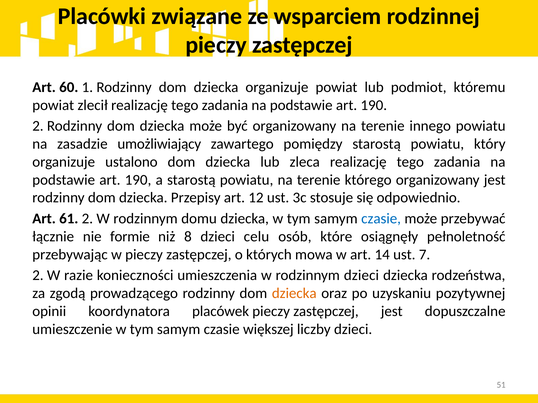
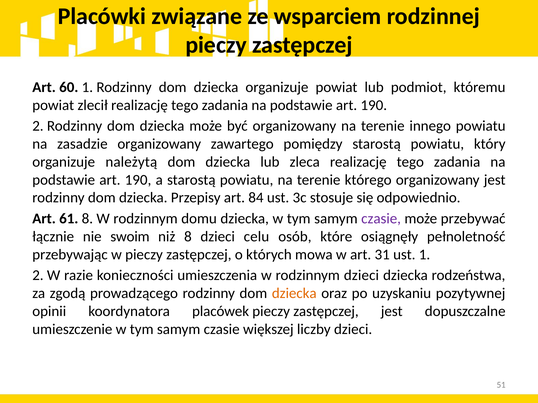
zasadzie umożliwiający: umożliwiający -> organizowany
ustalono: ustalono -> należytą
12: 12 -> 84
61 2: 2 -> 8
czasie at (381, 219) colour: blue -> purple
formie: formie -> swoim
14: 14 -> 31
ust 7: 7 -> 1
